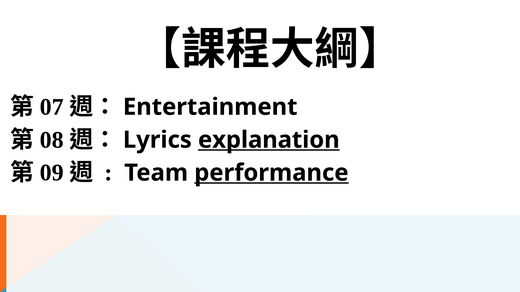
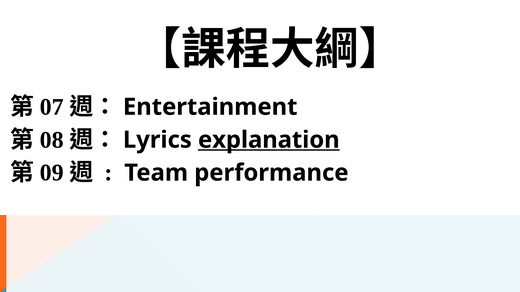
performance underline: present -> none
